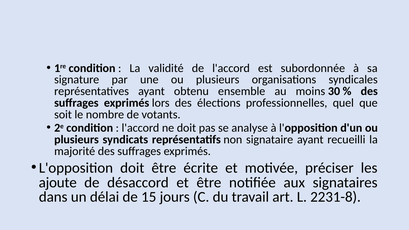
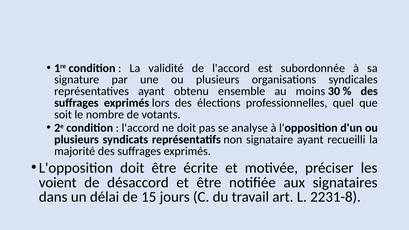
ajoute: ajoute -> voient
